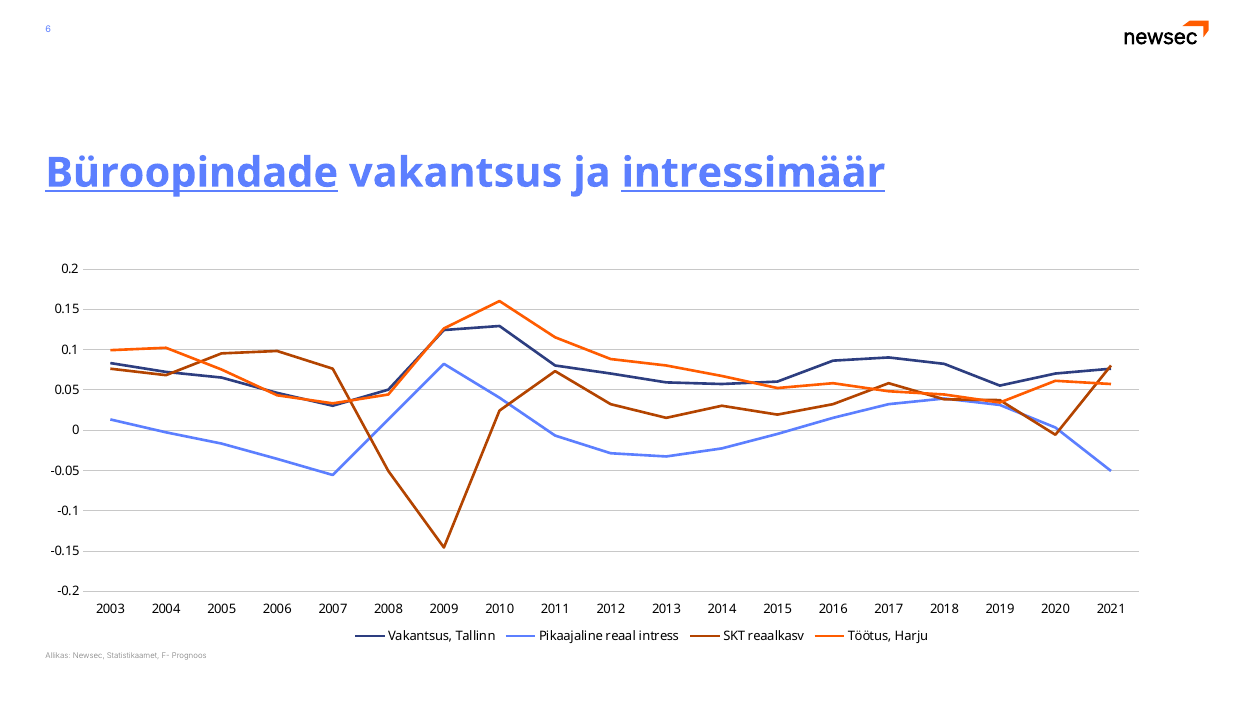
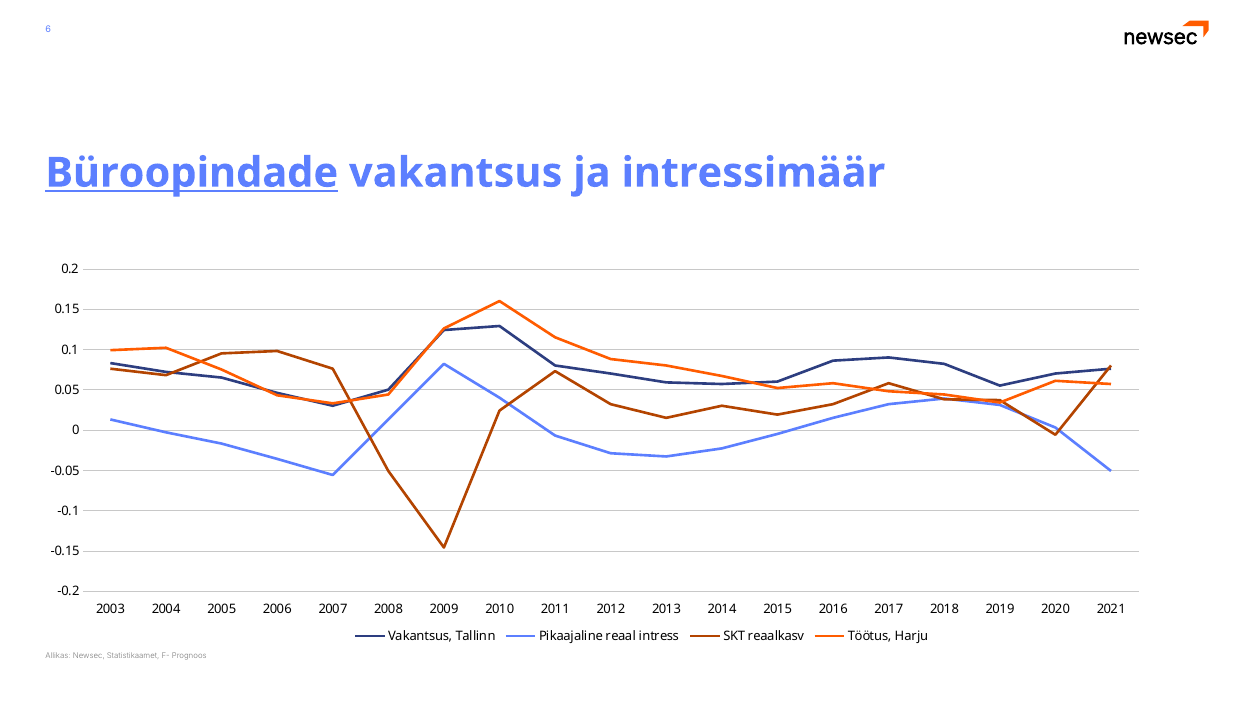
intressimäär underline: present -> none
